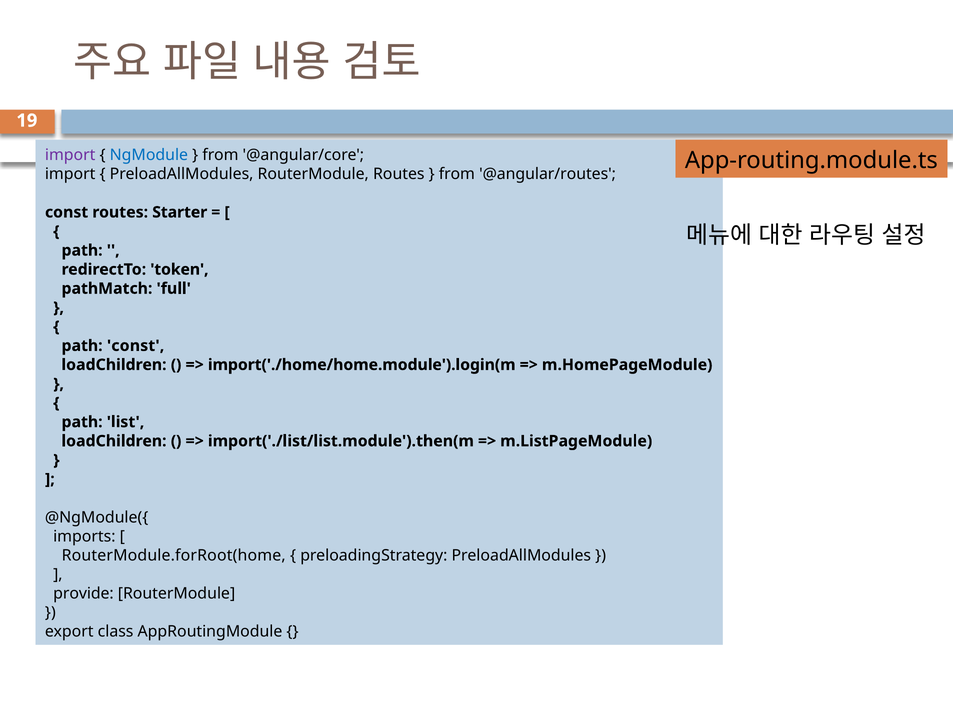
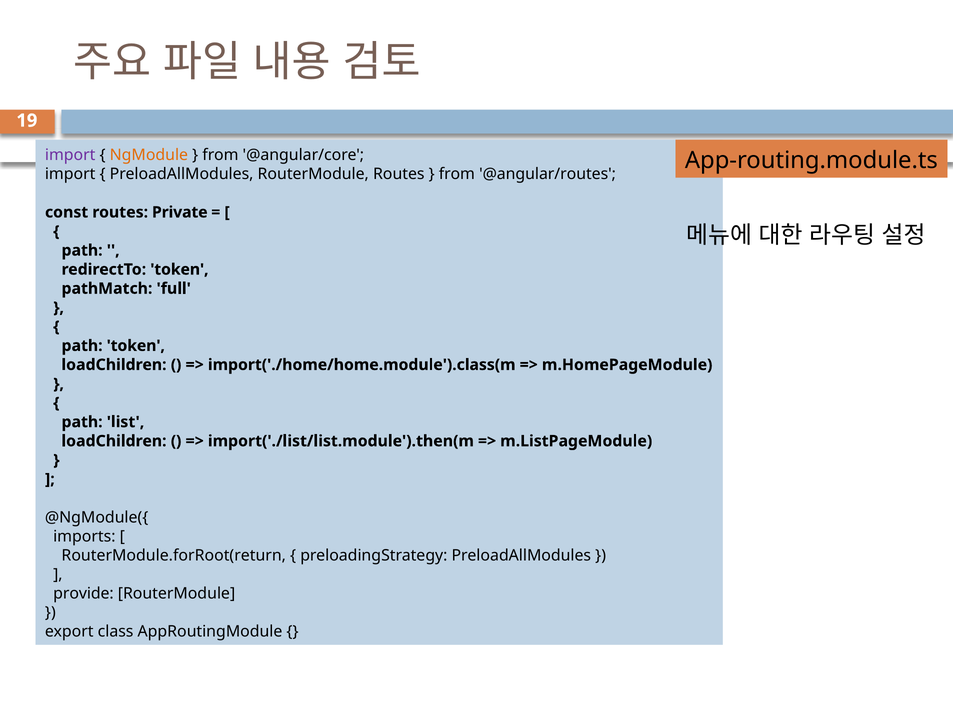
NgModule colour: blue -> orange
Starter: Starter -> Private
path const: const -> token
import('./home/home.module').login(m: import('./home/home.module').login(m -> import('./home/home.module').class(m
RouterModule.forRoot(home: RouterModule.forRoot(home -> RouterModule.forRoot(return
